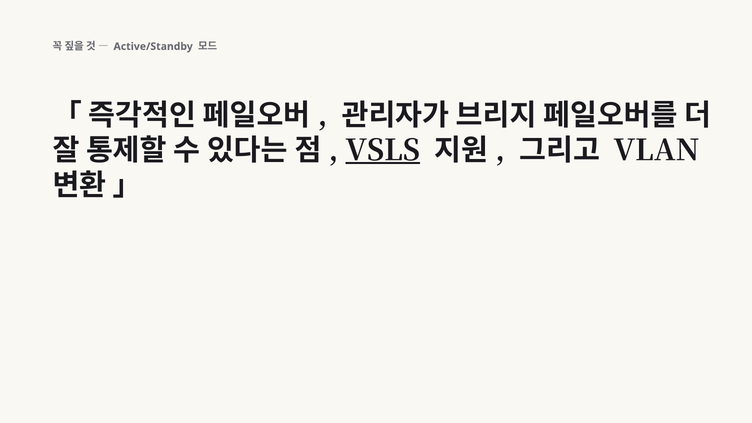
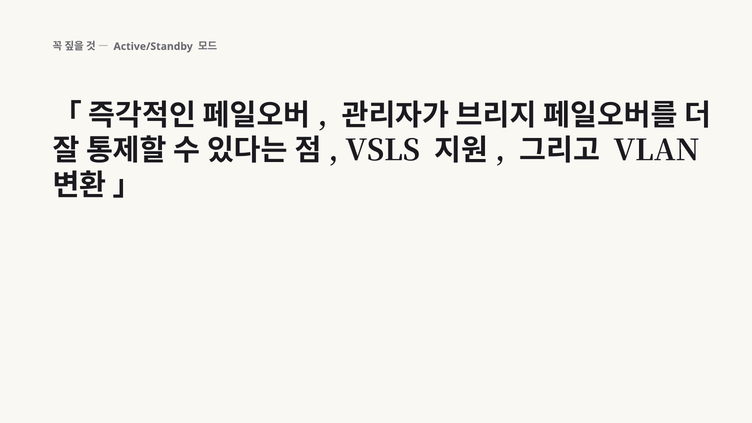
VSLS underline: present -> none
